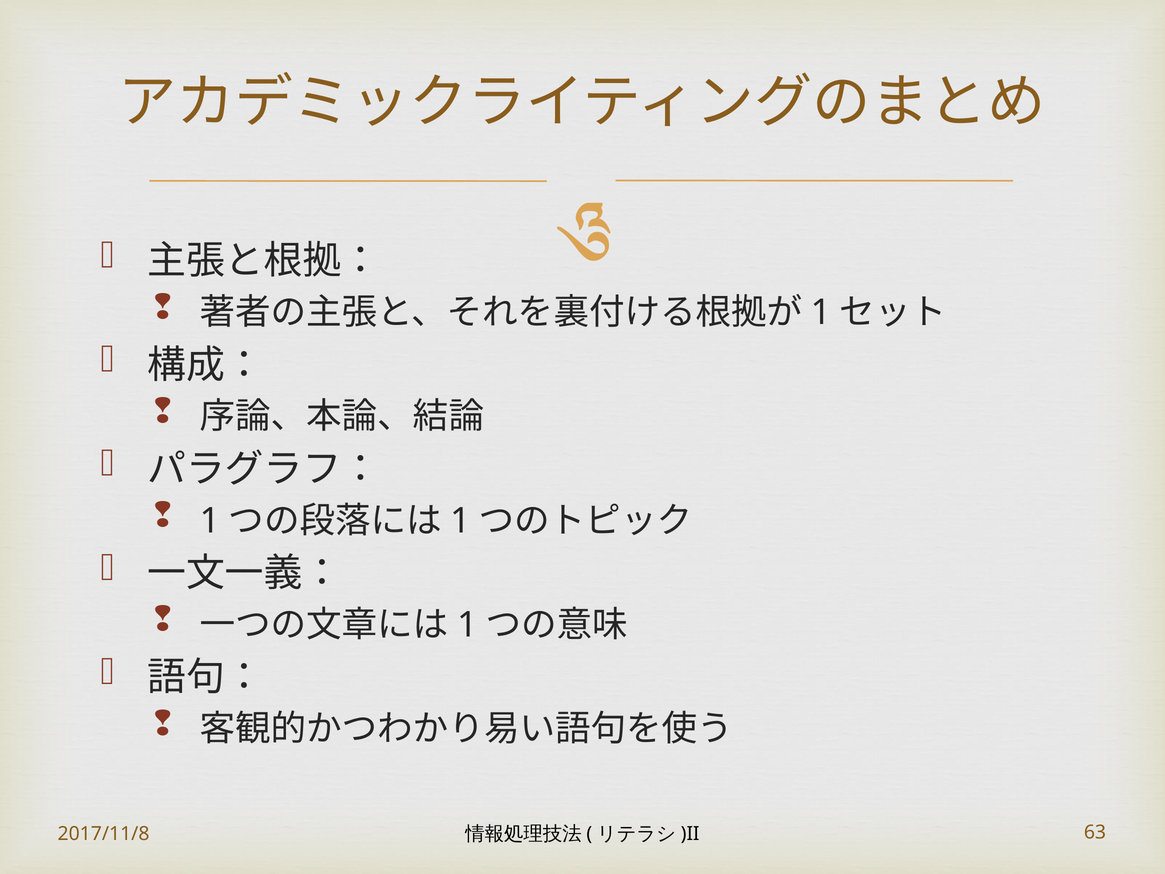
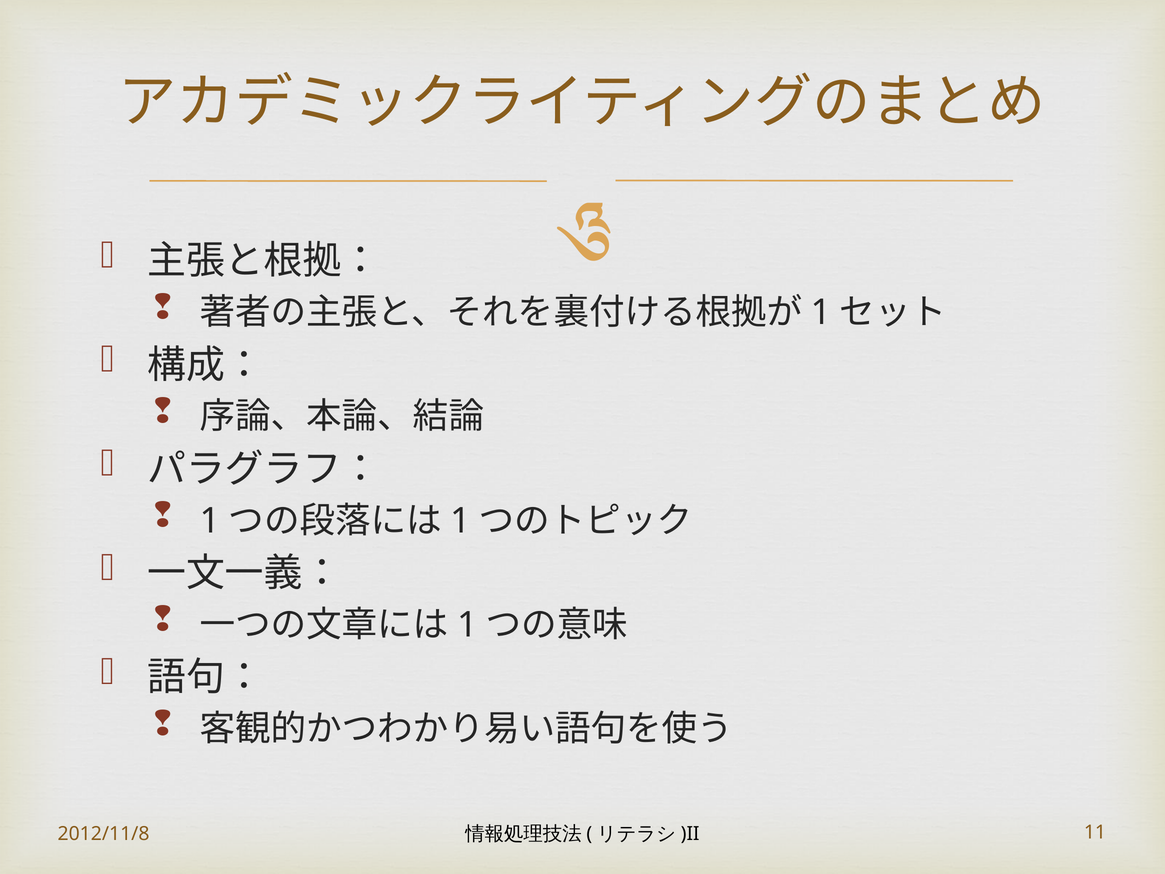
2017/11/8: 2017/11/8 -> 2012/11/8
63: 63 -> 11
